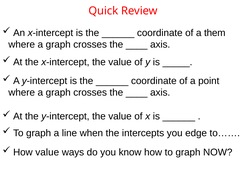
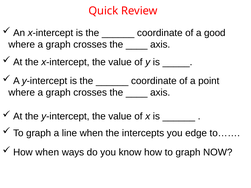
them: them -> good
How value: value -> when
